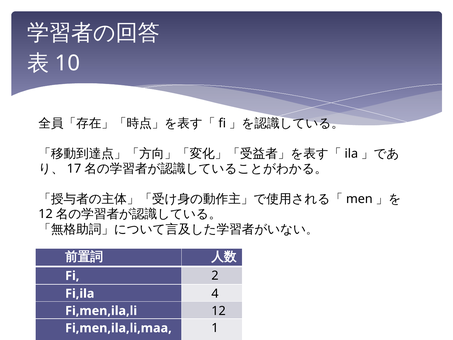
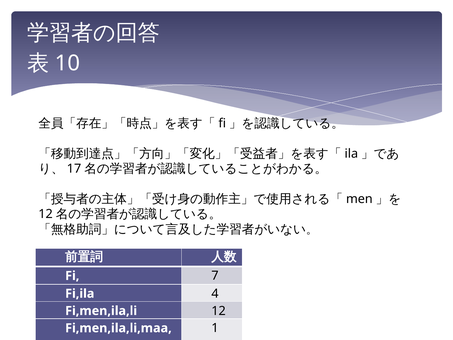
2: 2 -> 7
